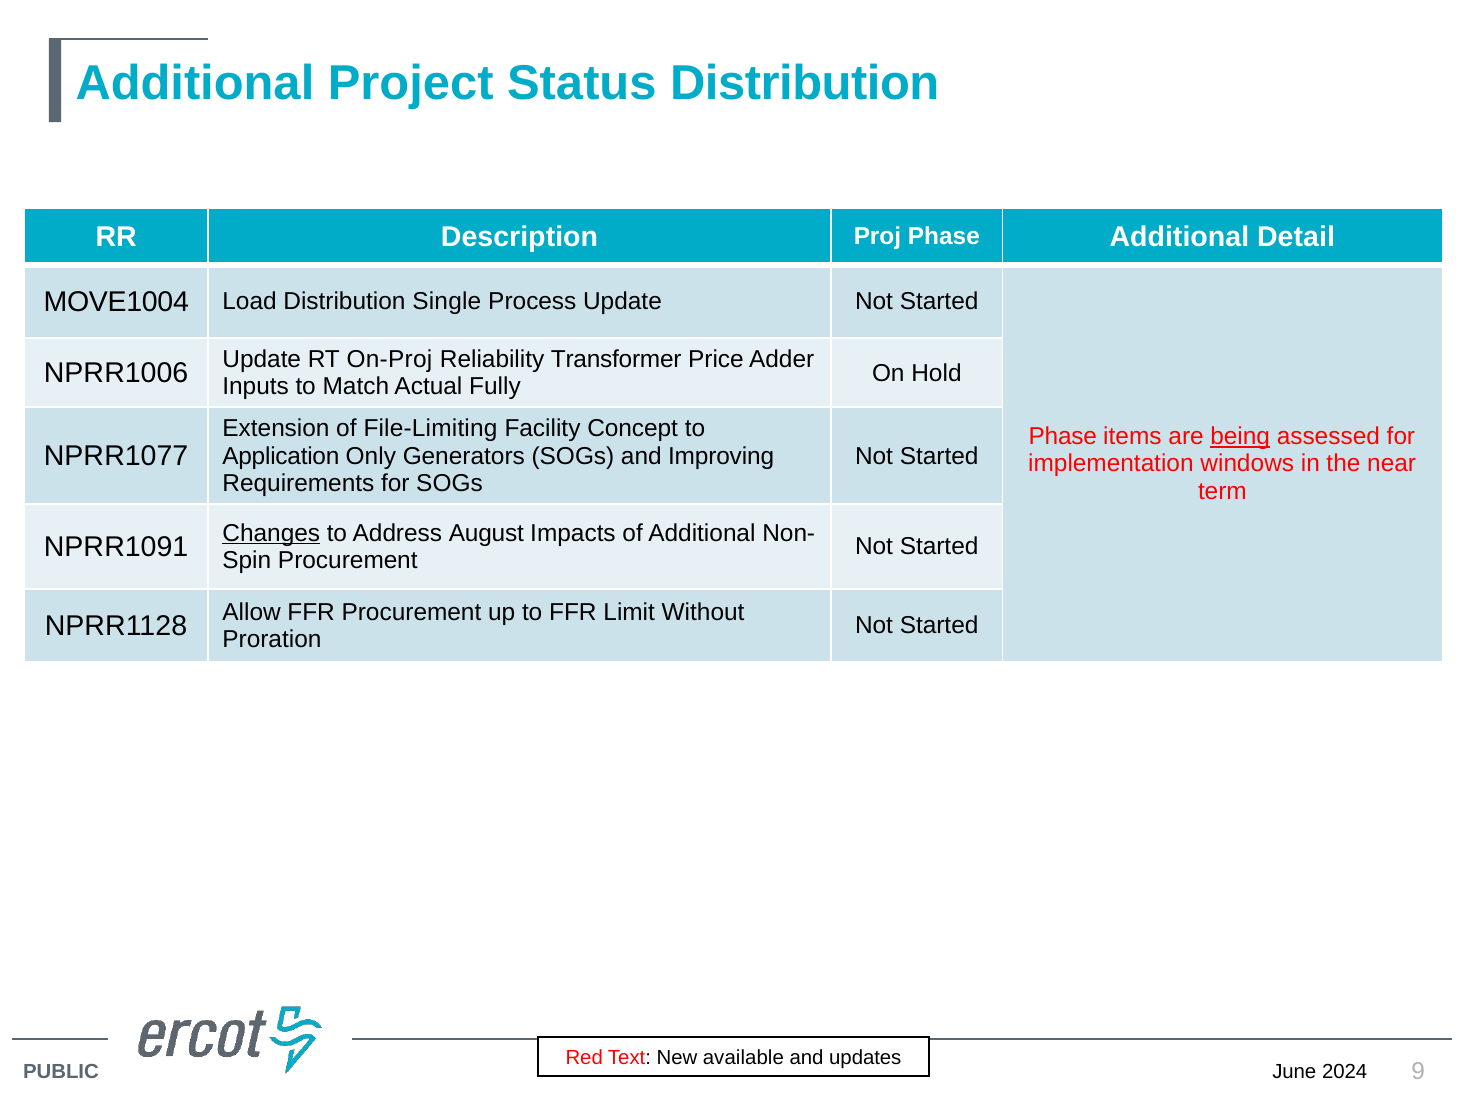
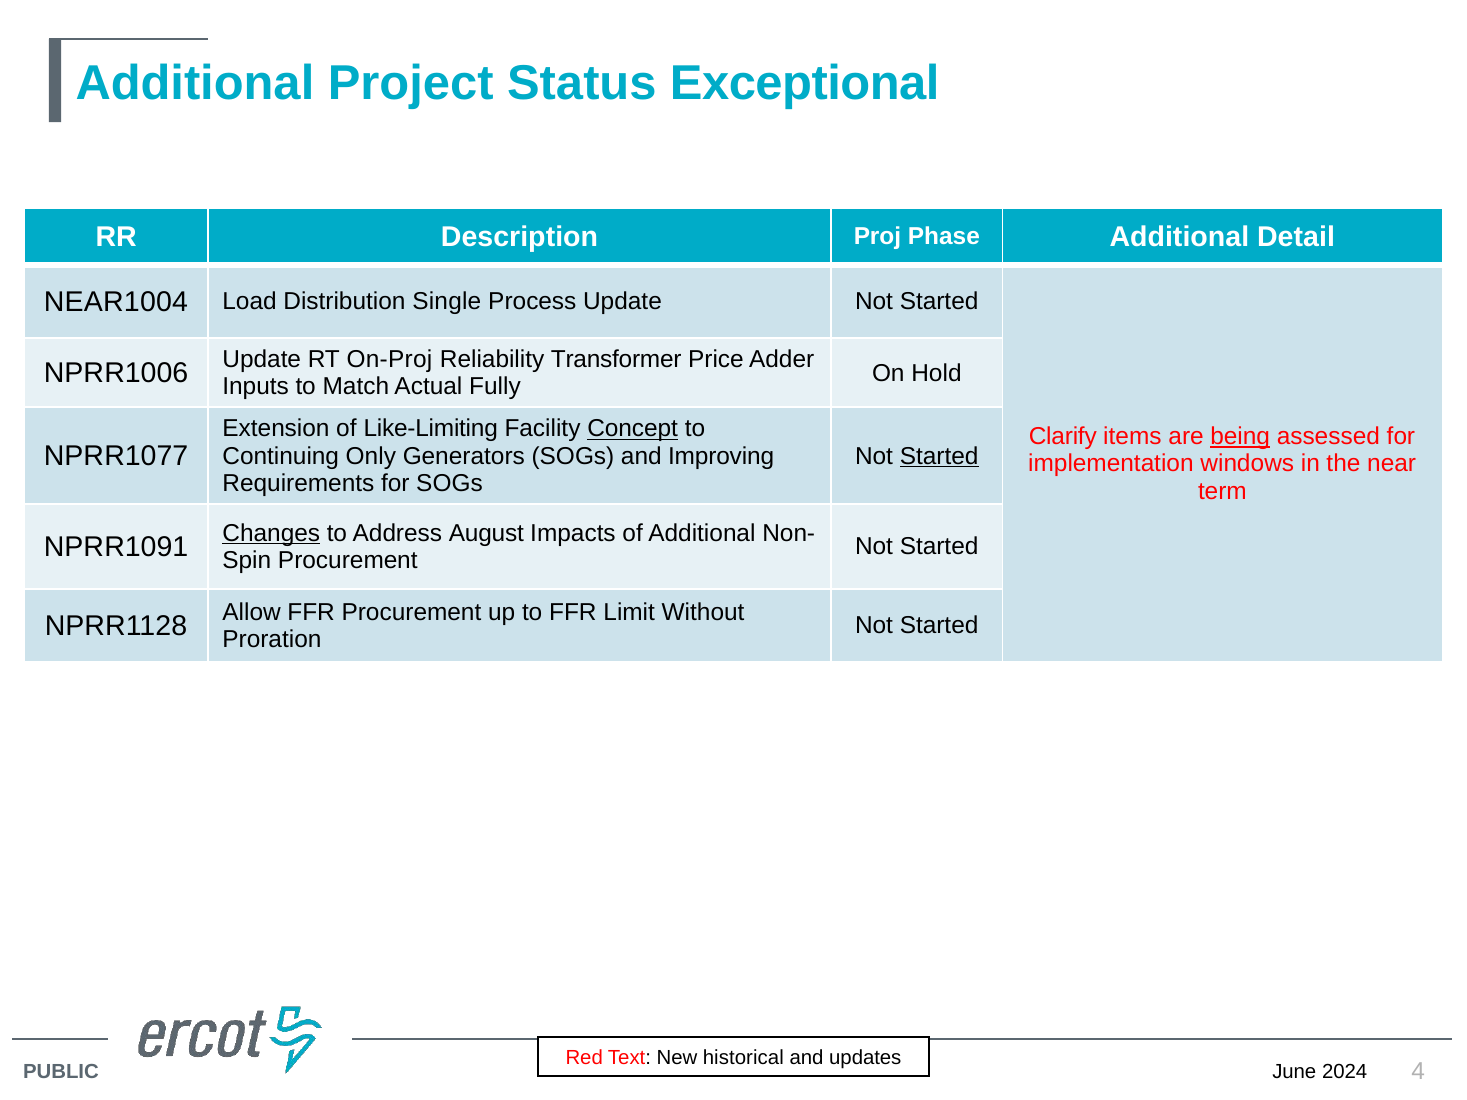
Status Distribution: Distribution -> Exceptional
MOVE1004: MOVE1004 -> NEAR1004
File-Limiting: File-Limiting -> Like-Limiting
Concept underline: none -> present
Phase at (1063, 437): Phase -> Clarify
Application: Application -> Continuing
Started at (939, 456) underline: none -> present
available: available -> historical
9: 9 -> 4
